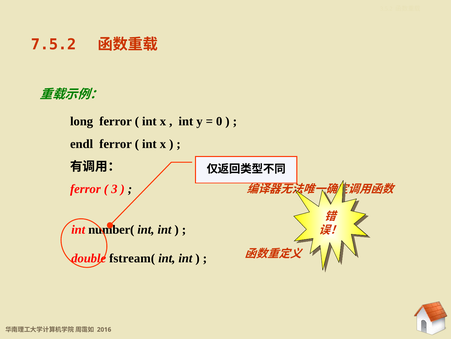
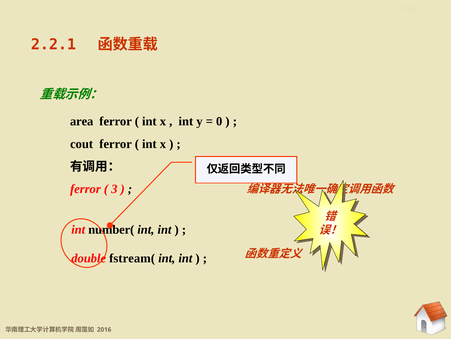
7.5.2: 7.5.2 -> 2.2.1
long: long -> area
endl: endl -> cout
